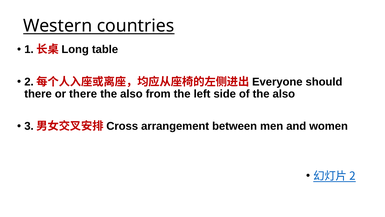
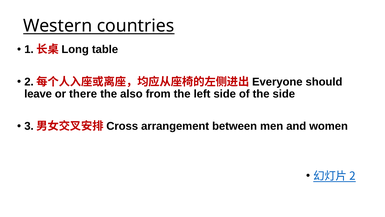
there at (38, 94): there -> leave
of the also: also -> side
